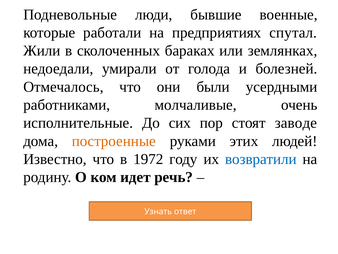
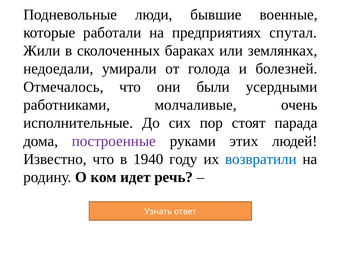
заводе: заводе -> парада
построенные colour: orange -> purple
1972: 1972 -> 1940
